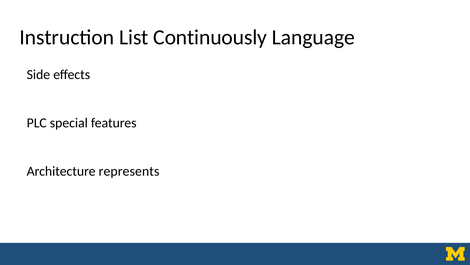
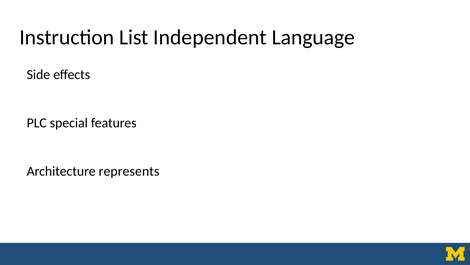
Continuously: Continuously -> Independent
